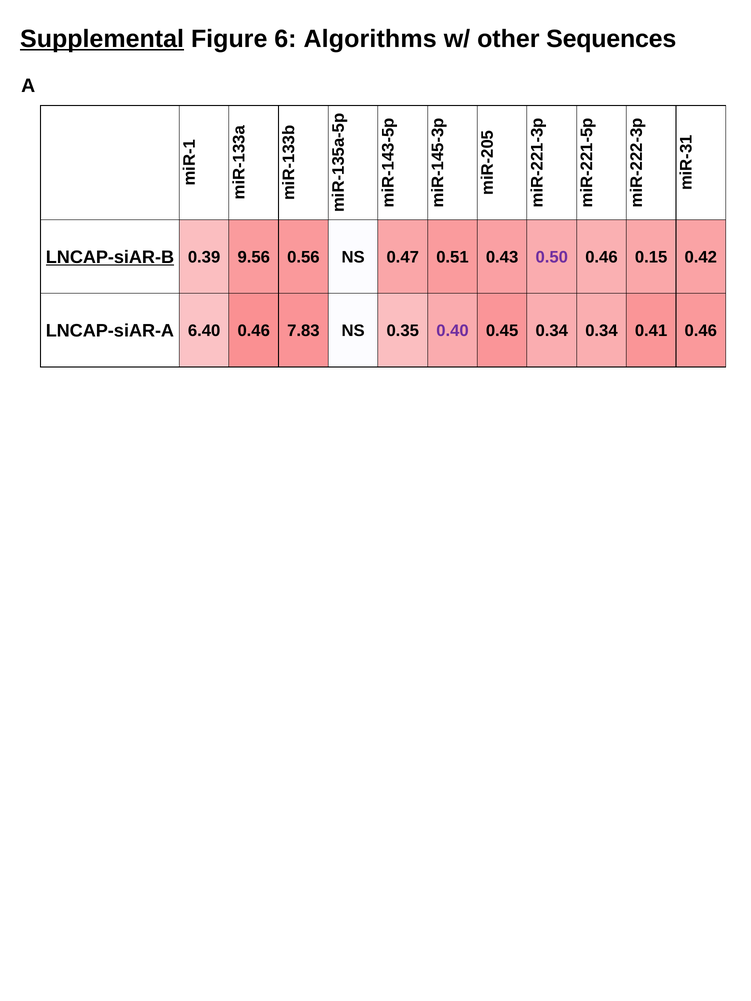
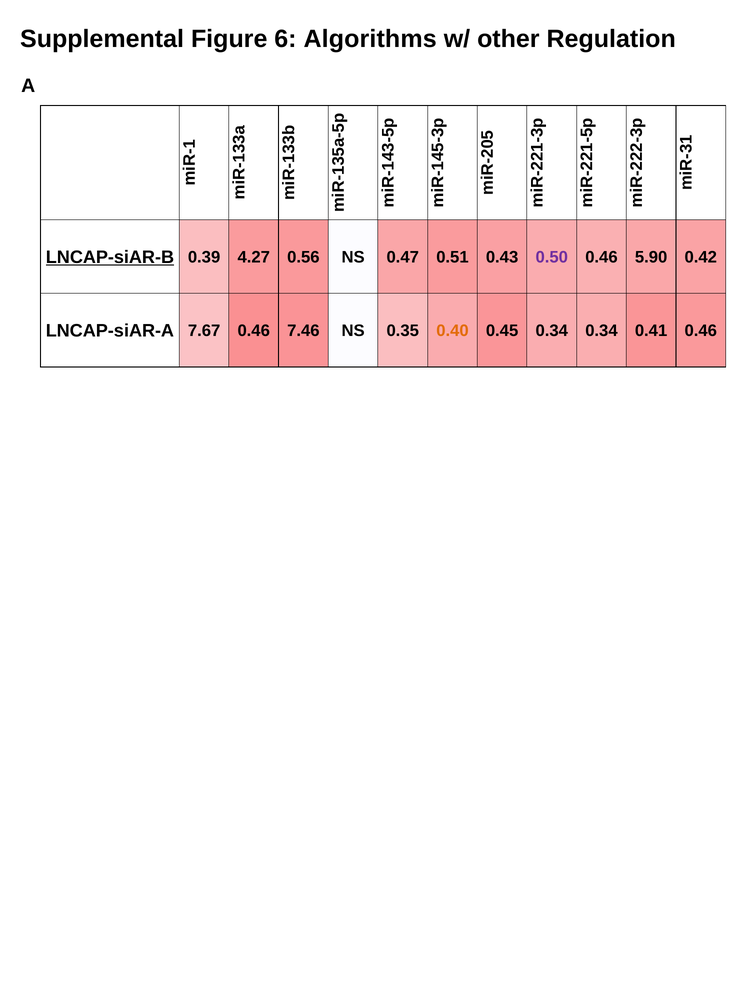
Supplemental underline: present -> none
Sequences: Sequences -> Regulation
9.56: 9.56 -> 4.27
0.15: 0.15 -> 5.90
6.40: 6.40 -> 7.67
7.83: 7.83 -> 7.46
0.40 colour: purple -> orange
